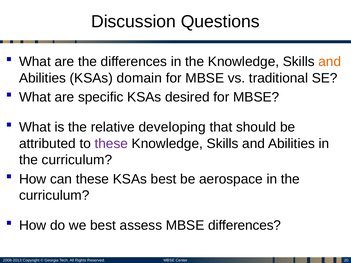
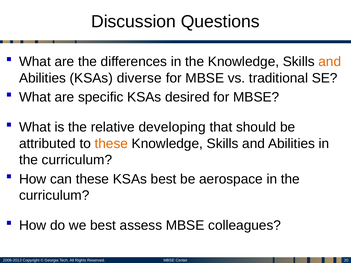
domain: domain -> diverse
these at (111, 144) colour: purple -> orange
MBSE differences: differences -> colleagues
